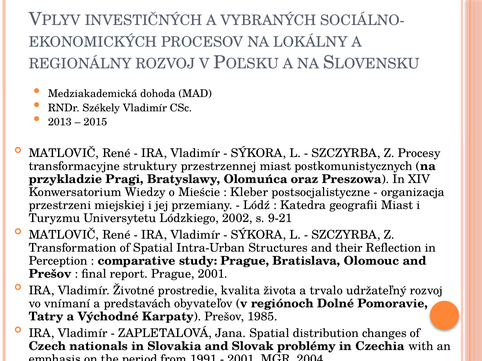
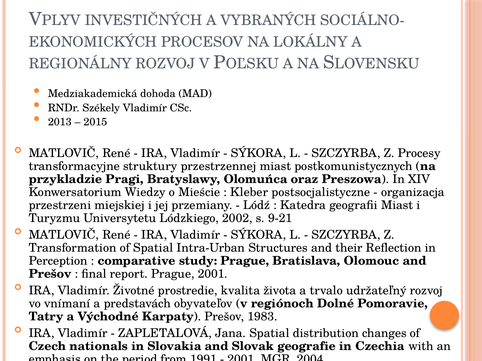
1985: 1985 -> 1983
problémy: problémy -> geografie
